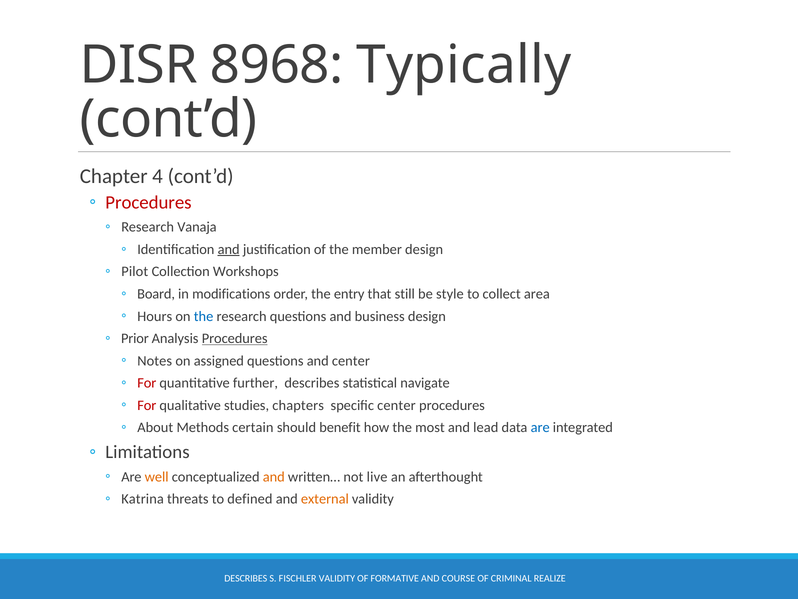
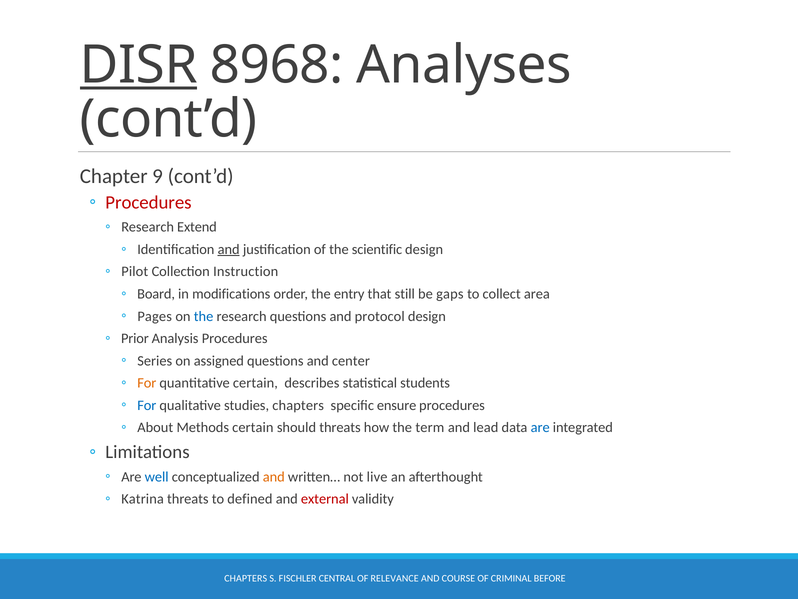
DISR underline: none -> present
Typically: Typically -> Analyses
4: 4 -> 9
Vanaja: Vanaja -> Extend
member: member -> scientific
Workshops: Workshops -> Instruction
style: style -> gaps
Hours: Hours -> Pages
business: business -> protocol
Procedures at (235, 338) underline: present -> none
Notes: Notes -> Series
For at (147, 383) colour: red -> orange
quantitative further: further -> certain
navigate: navigate -> students
For at (147, 405) colour: red -> blue
specific center: center -> ensure
should benefit: benefit -> threats
most: most -> term
well colour: orange -> blue
external colour: orange -> red
DESCRIBES at (246, 578): DESCRIBES -> CHAPTERS
FISCHLER VALIDITY: VALIDITY -> CENTRAL
FORMATIVE: FORMATIVE -> RELEVANCE
REALIZE: REALIZE -> BEFORE
